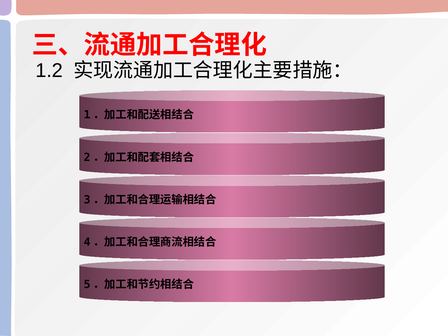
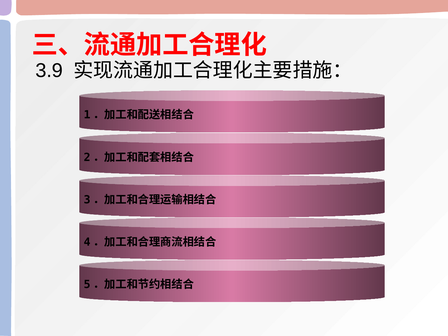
1.2: 1.2 -> 3.9
